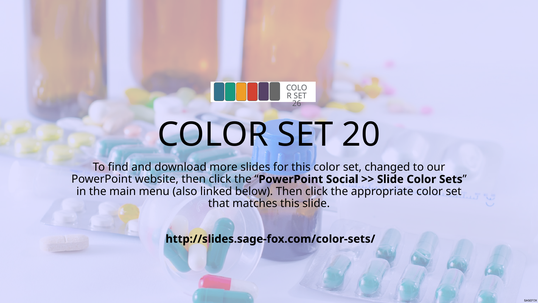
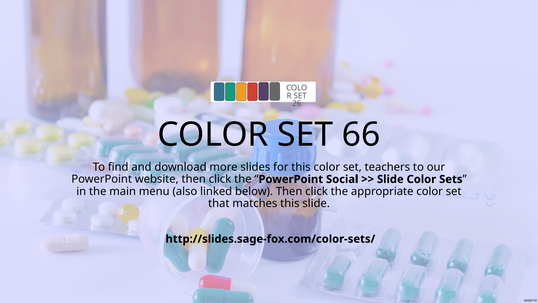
20: 20 -> 66
changed: changed -> teachers
